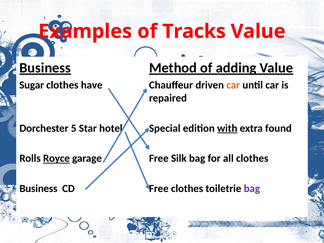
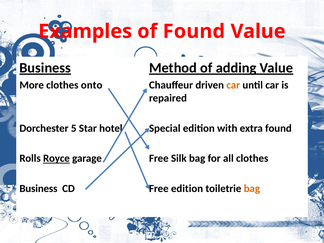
of Tracks: Tracks -> Found
Sugar: Sugar -> More
have: have -> onto
with underline: present -> none
Free clothes: clothes -> edition
bag at (252, 189) colour: purple -> orange
